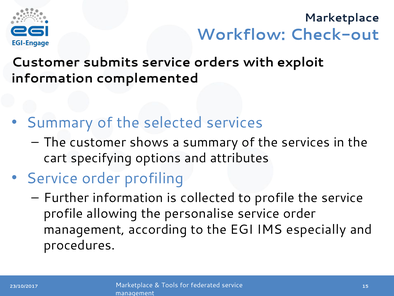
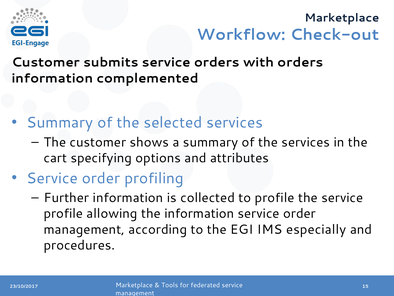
with exploit: exploit -> orders
the personalise: personalise -> information
